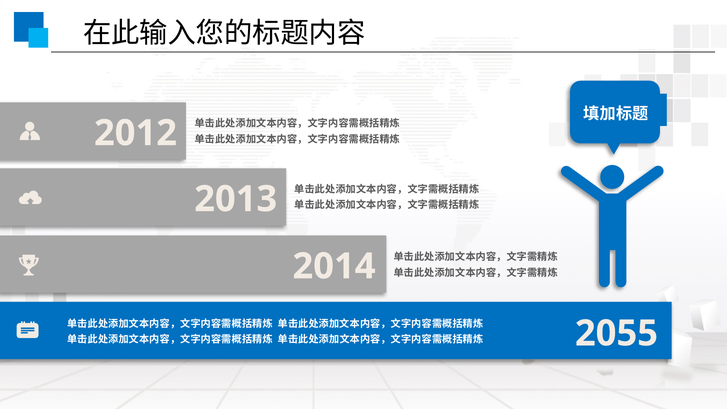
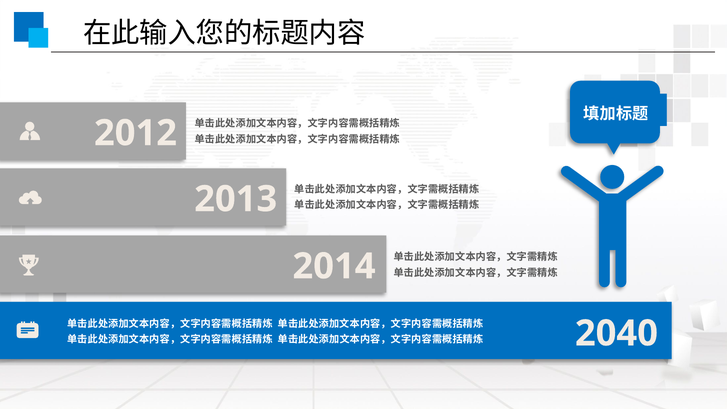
2055: 2055 -> 2040
